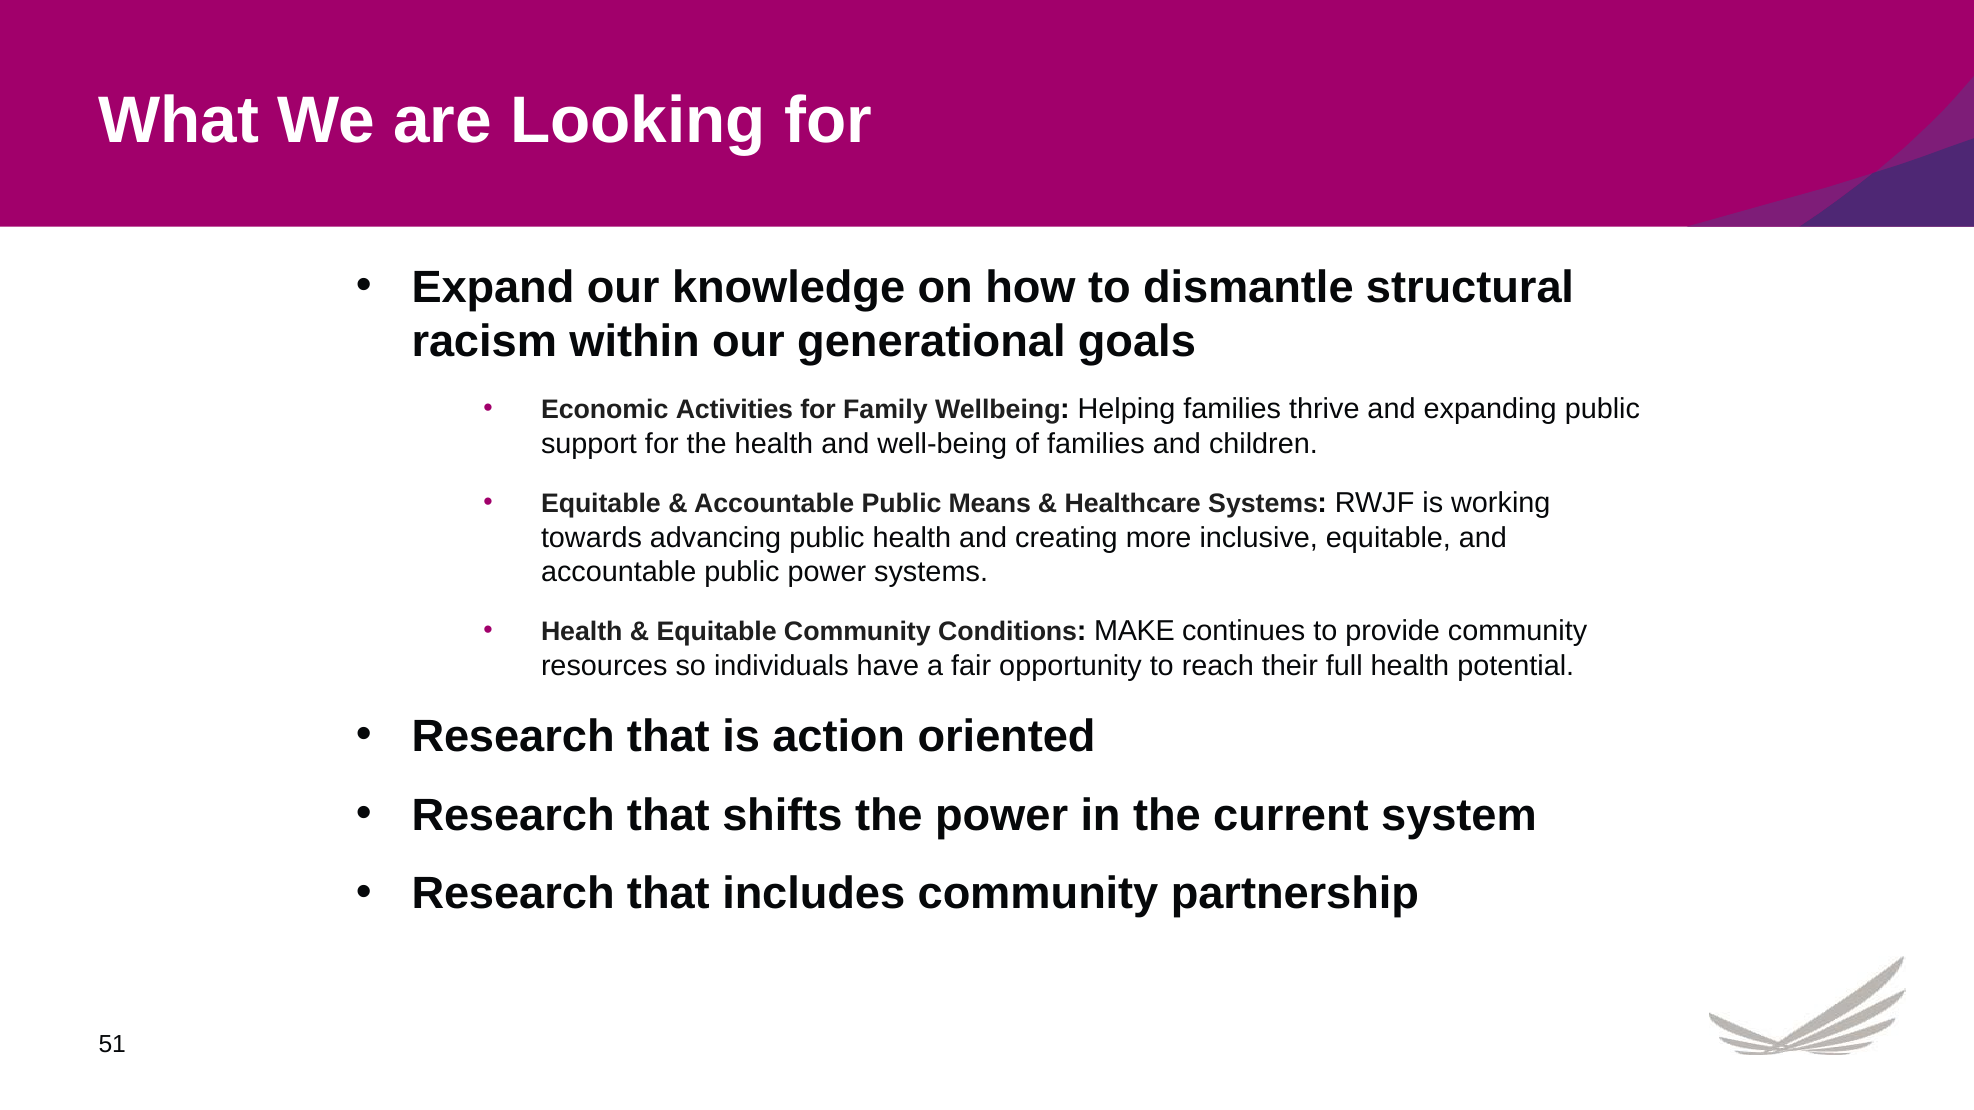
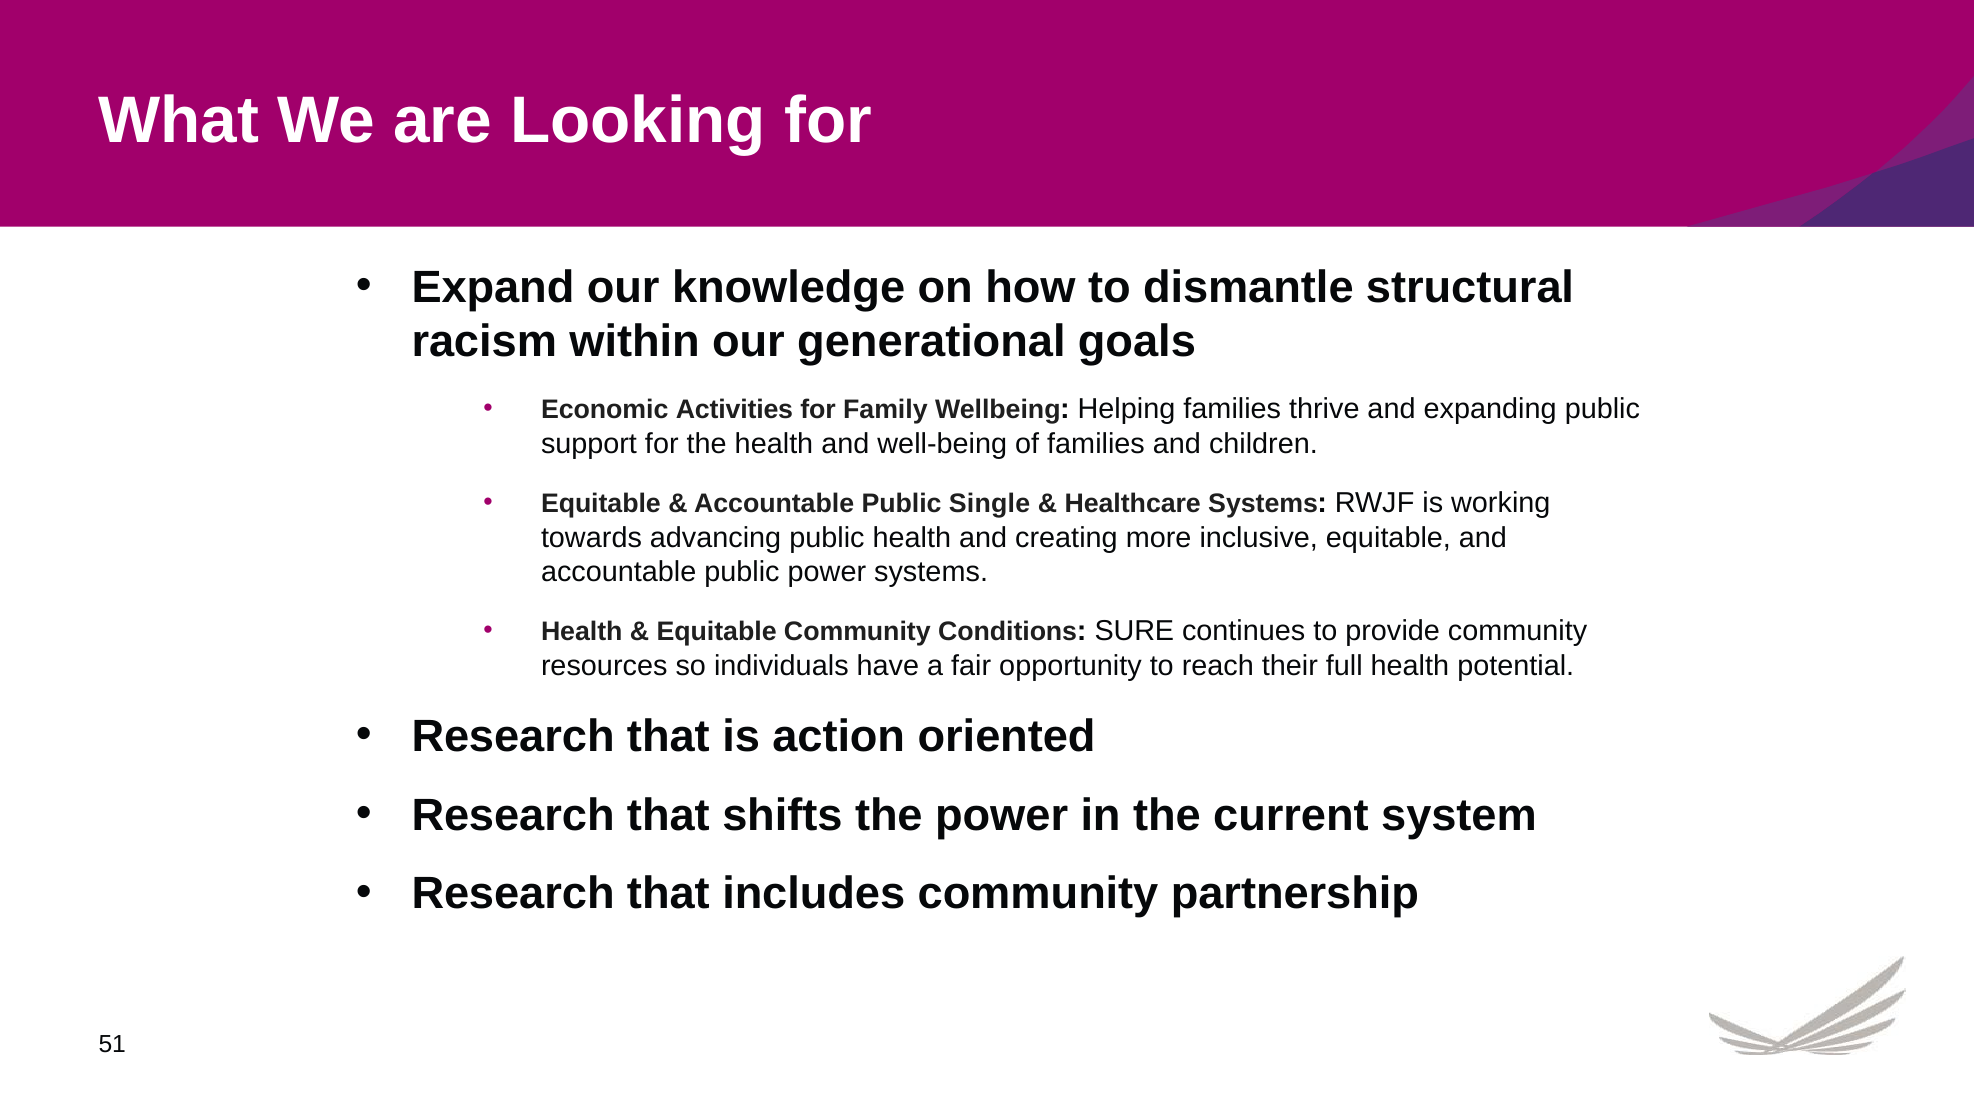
Means: Means -> Single
MAKE: MAKE -> SURE
